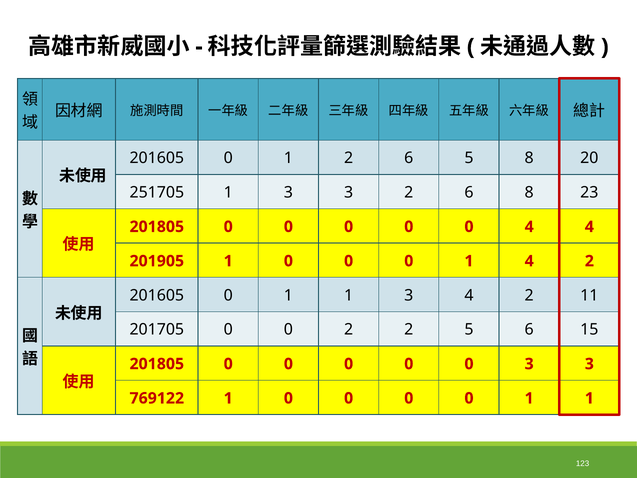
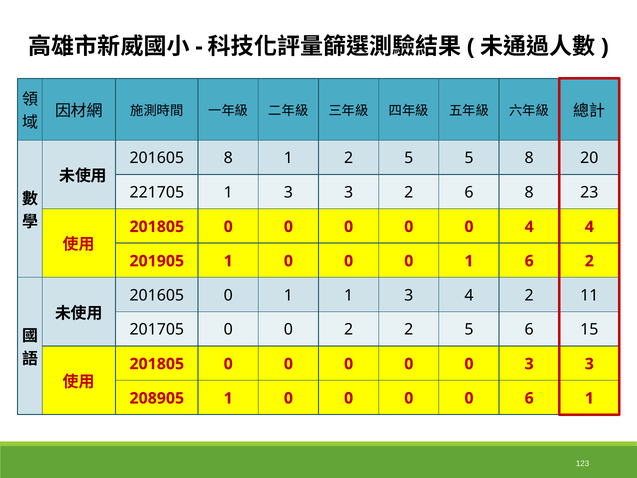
0 at (228, 158): 0 -> 8
1 2 6: 6 -> 5
251705: 251705 -> 221705
1 4: 4 -> 6
769122: 769122 -> 208905
1 at (529, 398): 1 -> 6
